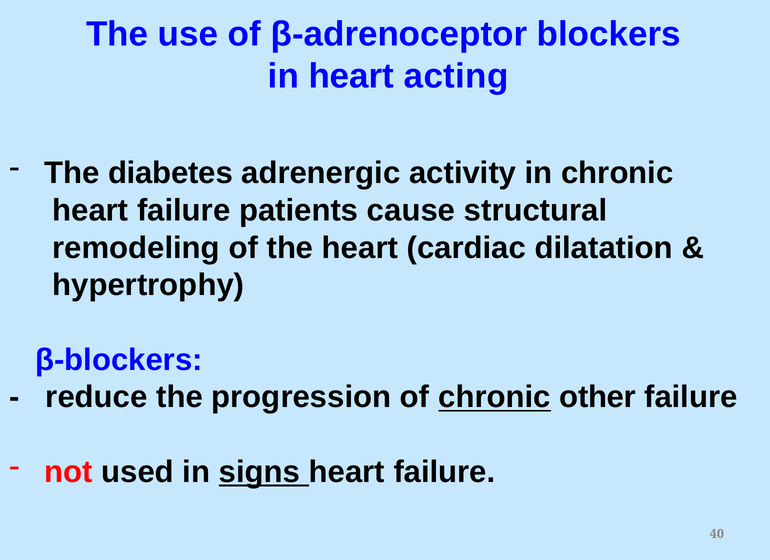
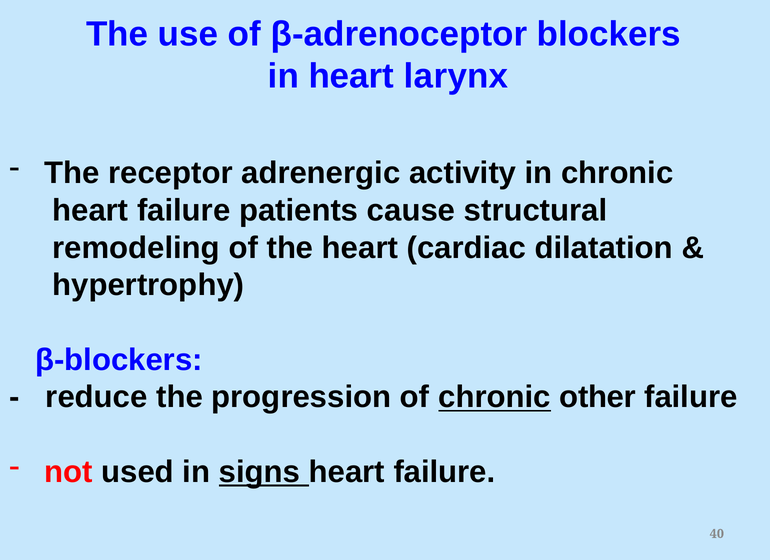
acting: acting -> larynx
diabetes: diabetes -> receptor
